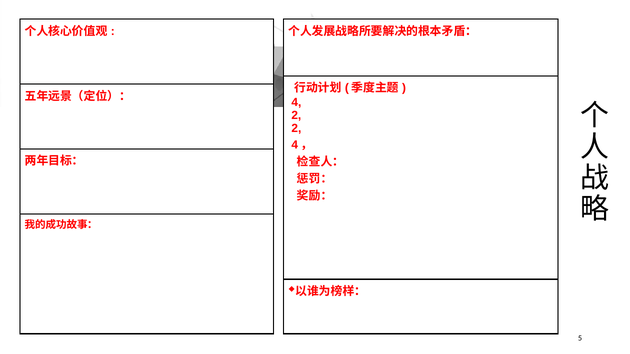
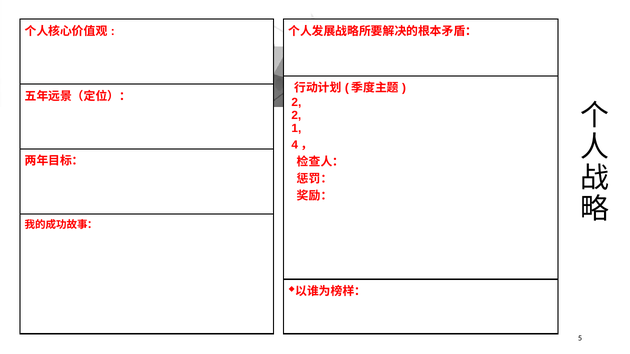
4 at (296, 102): 4 -> 2
2 at (296, 129): 2 -> 1
